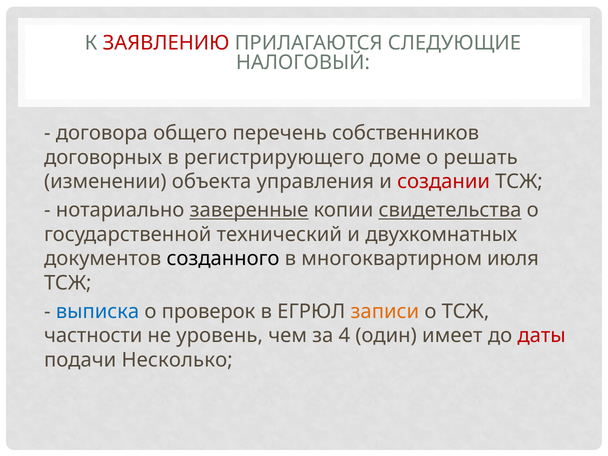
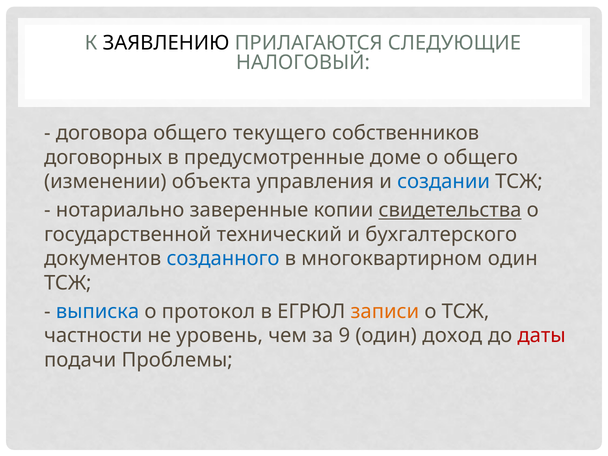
ЗАЯВЛЕНИЮ colour: red -> black
перечень: перечень -> текущего
регистрирующего: регистрирующего -> предусмотренные
о решать: решать -> общего
создании colour: red -> blue
заверенные underline: present -> none
двухкомнатных: двухкомнатных -> бухгалтерского
созданного colour: black -> blue
многоквартирном июля: июля -> один
проверок: проверок -> протокол
4: 4 -> 9
имеет: имеет -> доход
Несколько: Несколько -> Проблемы
